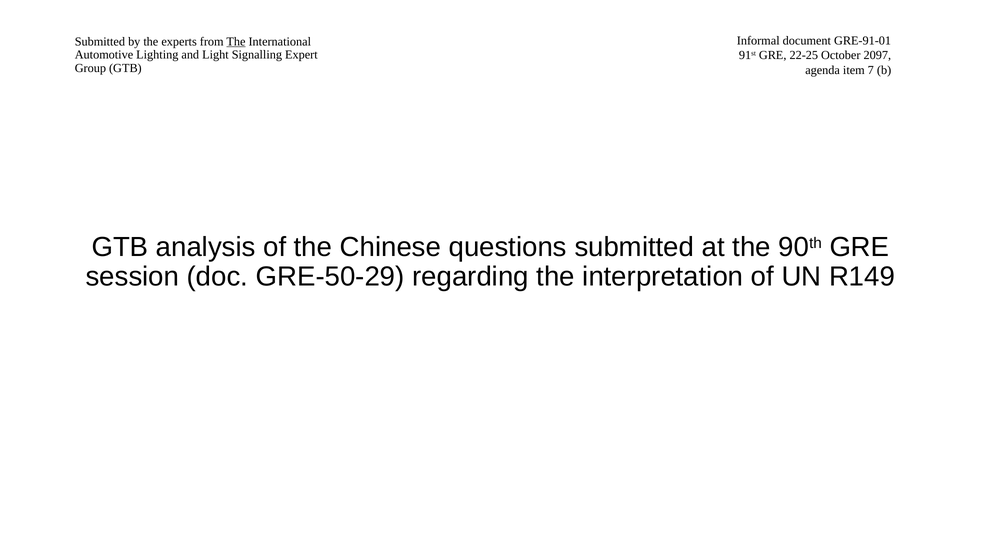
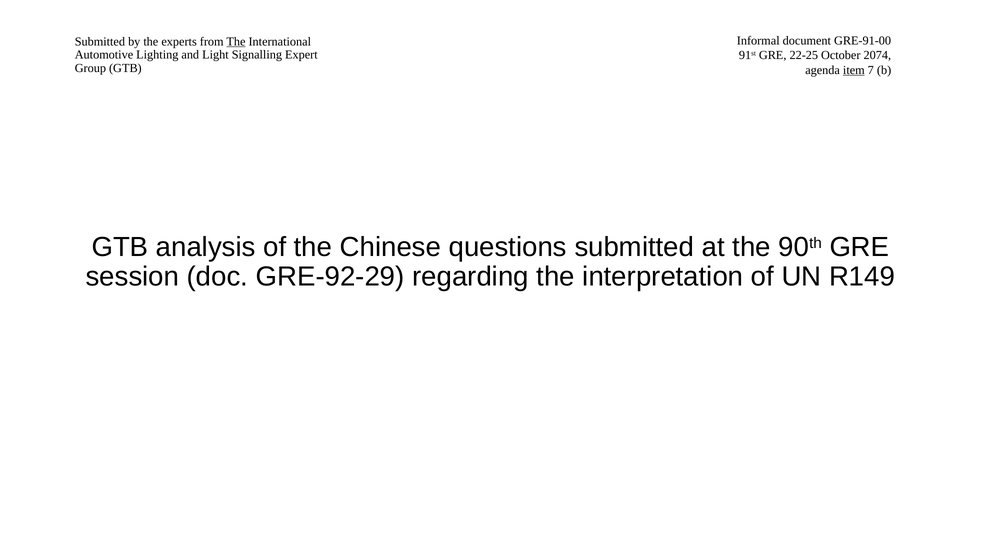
GRE-91-01: GRE-91-01 -> GRE-91-00
2097: 2097 -> 2074
item underline: none -> present
GRE-50-29: GRE-50-29 -> GRE-92-29
